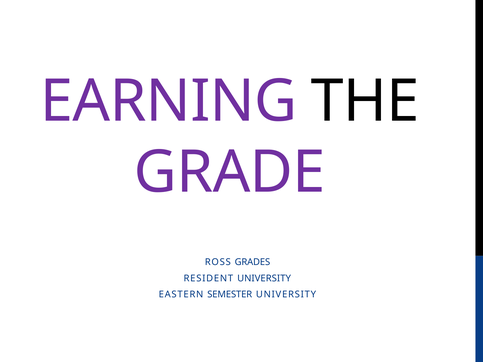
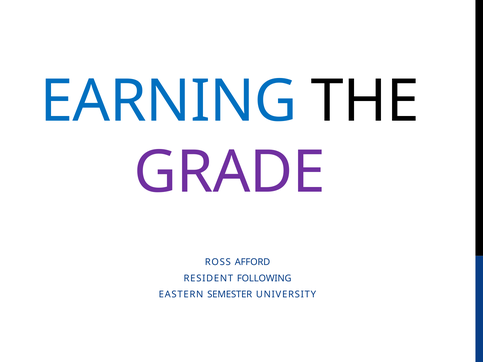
EARNING colour: purple -> blue
GRADES: GRADES -> AFFORD
RESIDENT UNIVERSITY: UNIVERSITY -> FOLLOWING
